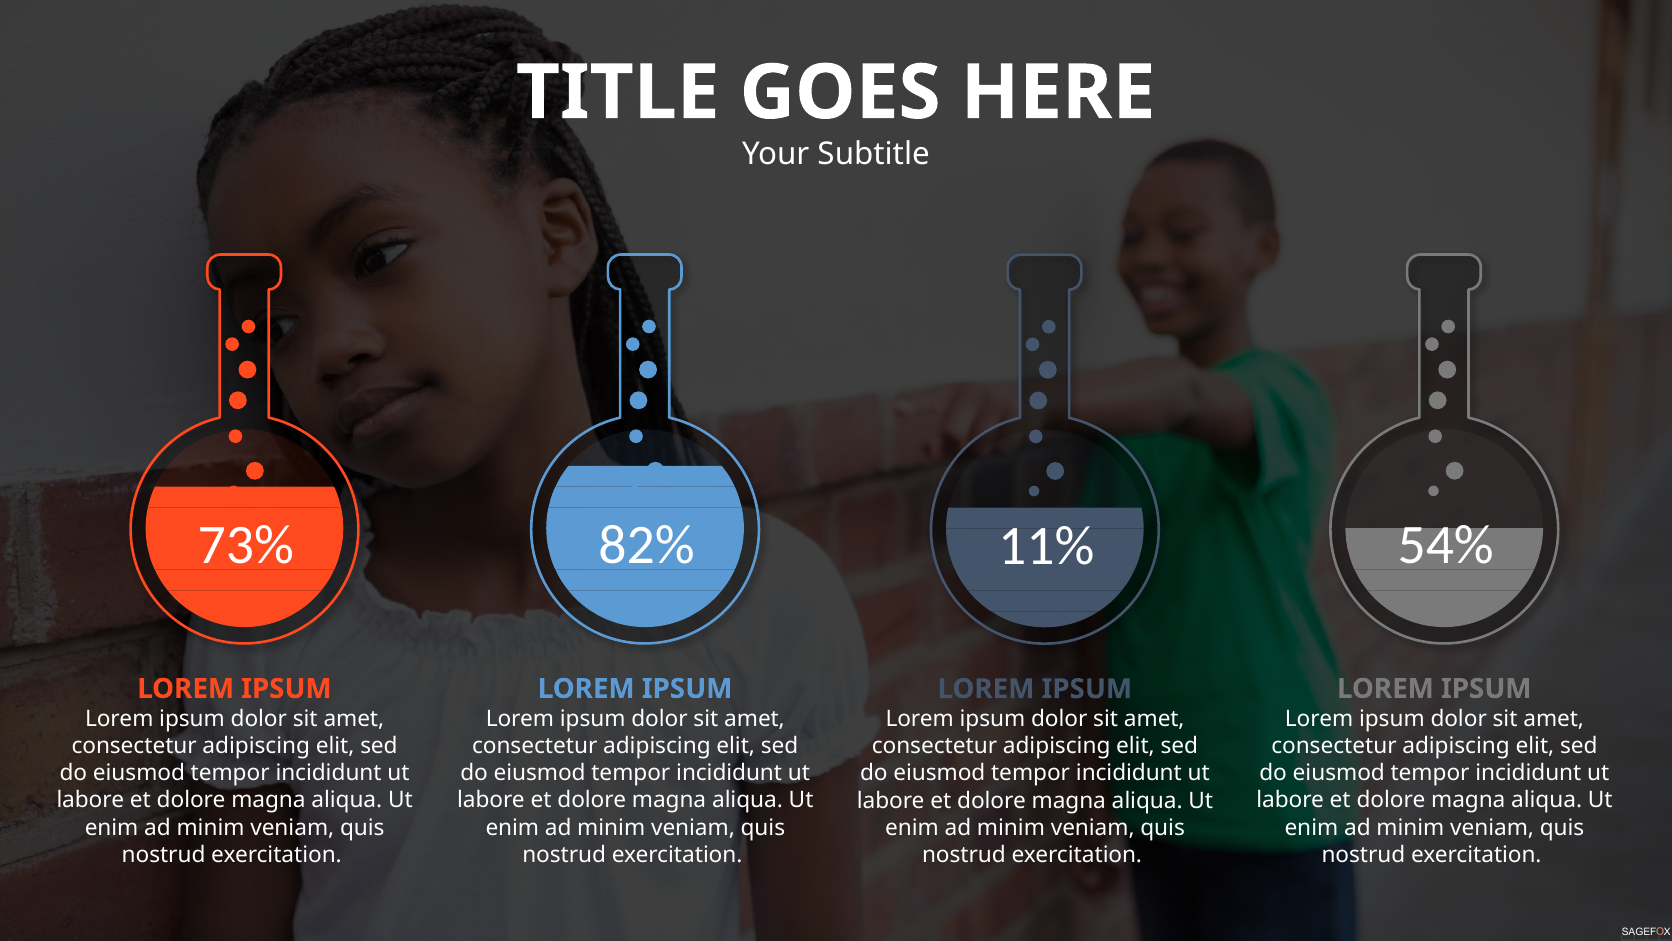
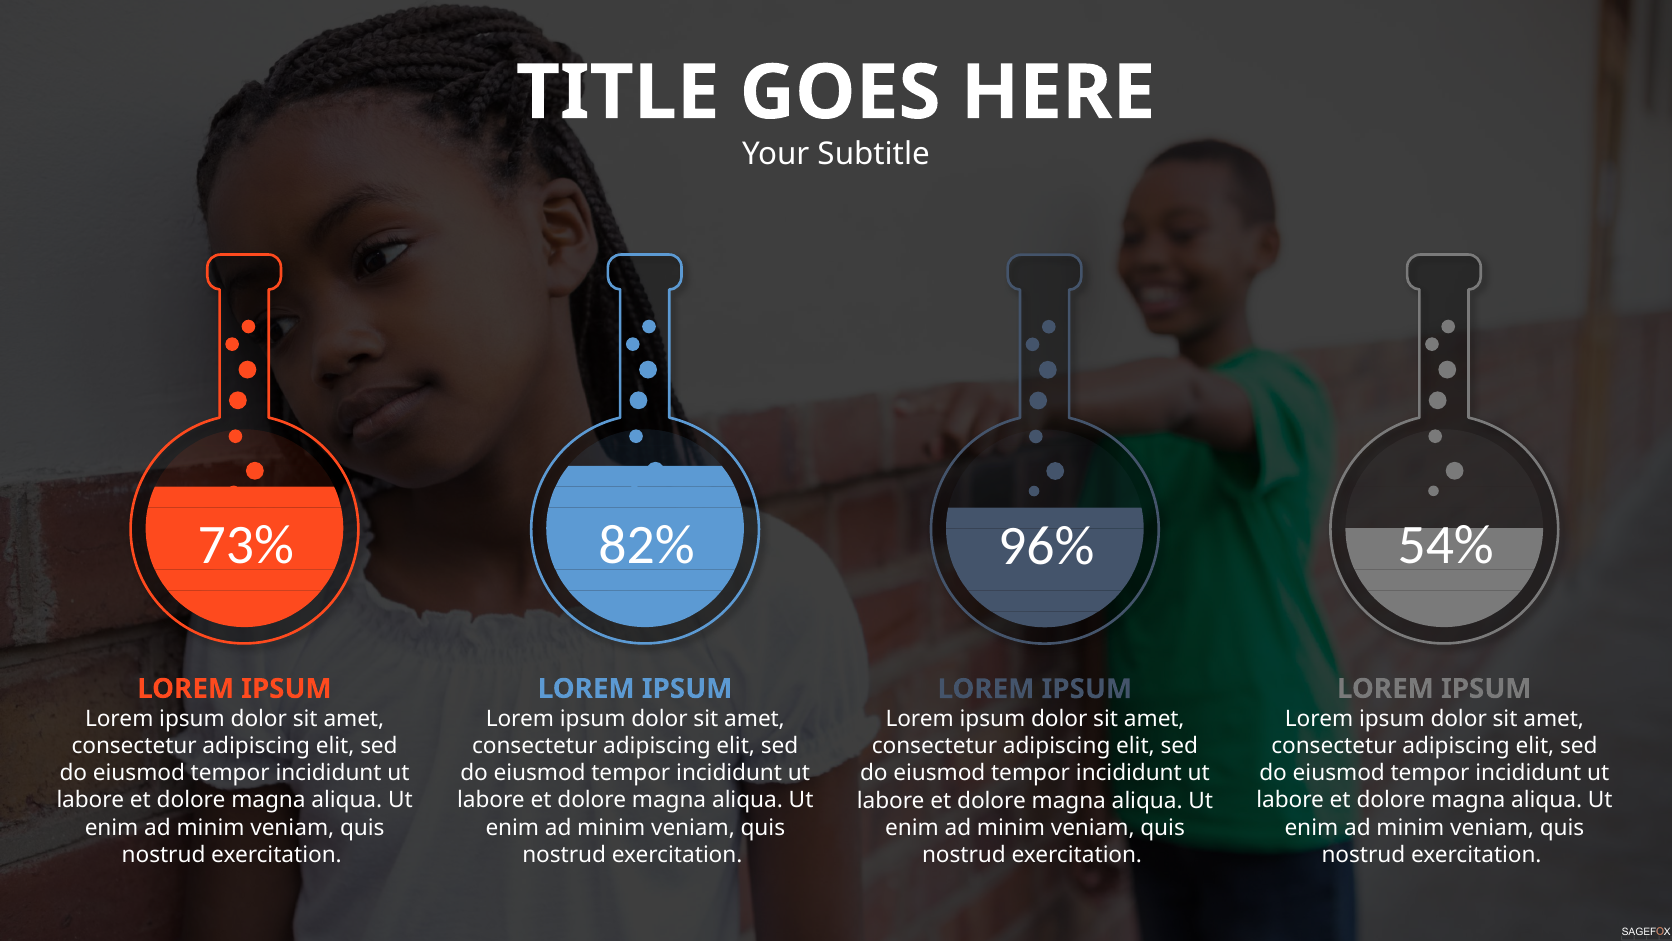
11%: 11% -> 96%
